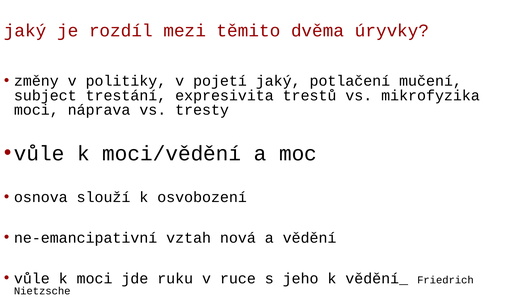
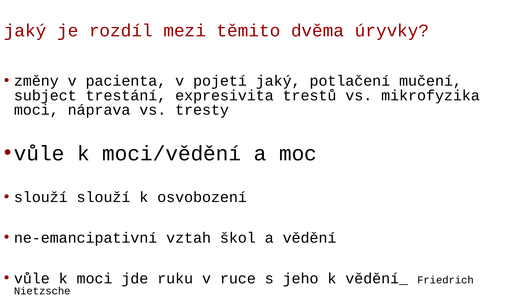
politiky: politiky -> pacienta
osnova at (41, 197): osnova -> slouží
nová: nová -> škol
